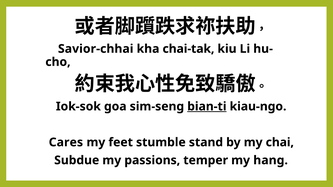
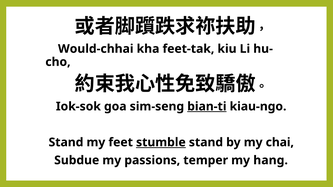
Savior-chhai: Savior-chhai -> Would-chhai
chai-tak: chai-tak -> feet-tak
Cares at (66, 143): Cares -> Stand
stumble underline: none -> present
